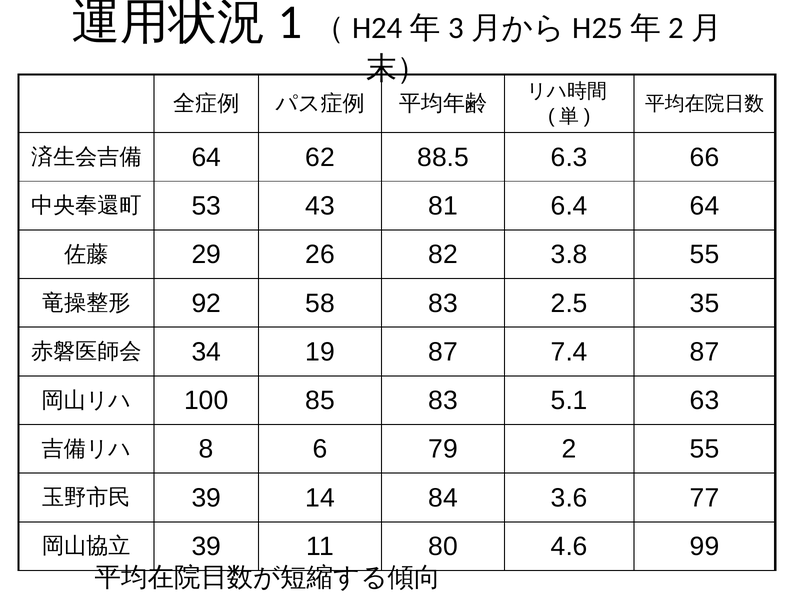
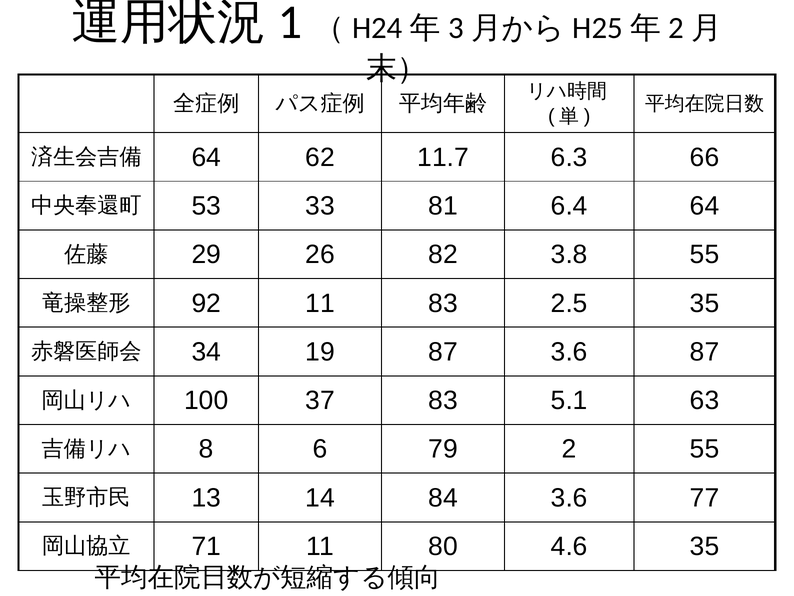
88.5: 88.5 -> 11.7
43: 43 -> 33
92 58: 58 -> 11
87 7.4: 7.4 -> 3.6
85: 85 -> 37
39 at (206, 497): 39 -> 13
39 at (206, 546): 39 -> 71
4.6 99: 99 -> 35
